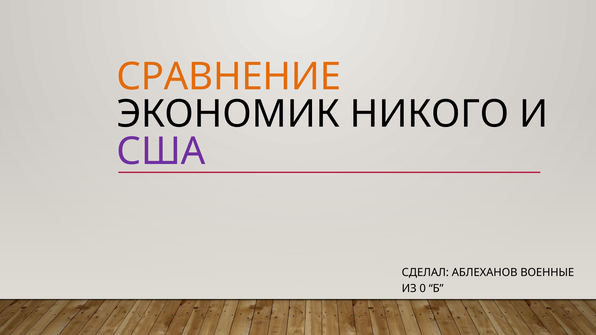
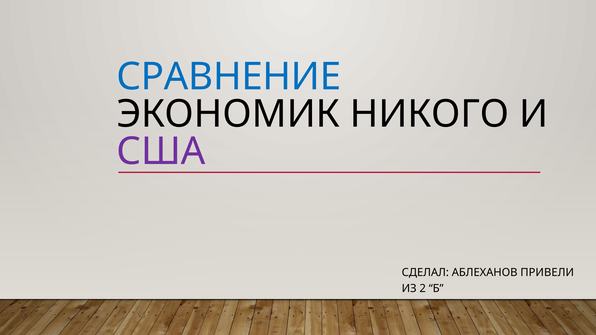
СРАВНЕНИЕ colour: orange -> blue
ВОЕННЫЕ: ВОЕННЫЕ -> ПРИВЕЛИ
0: 0 -> 2
